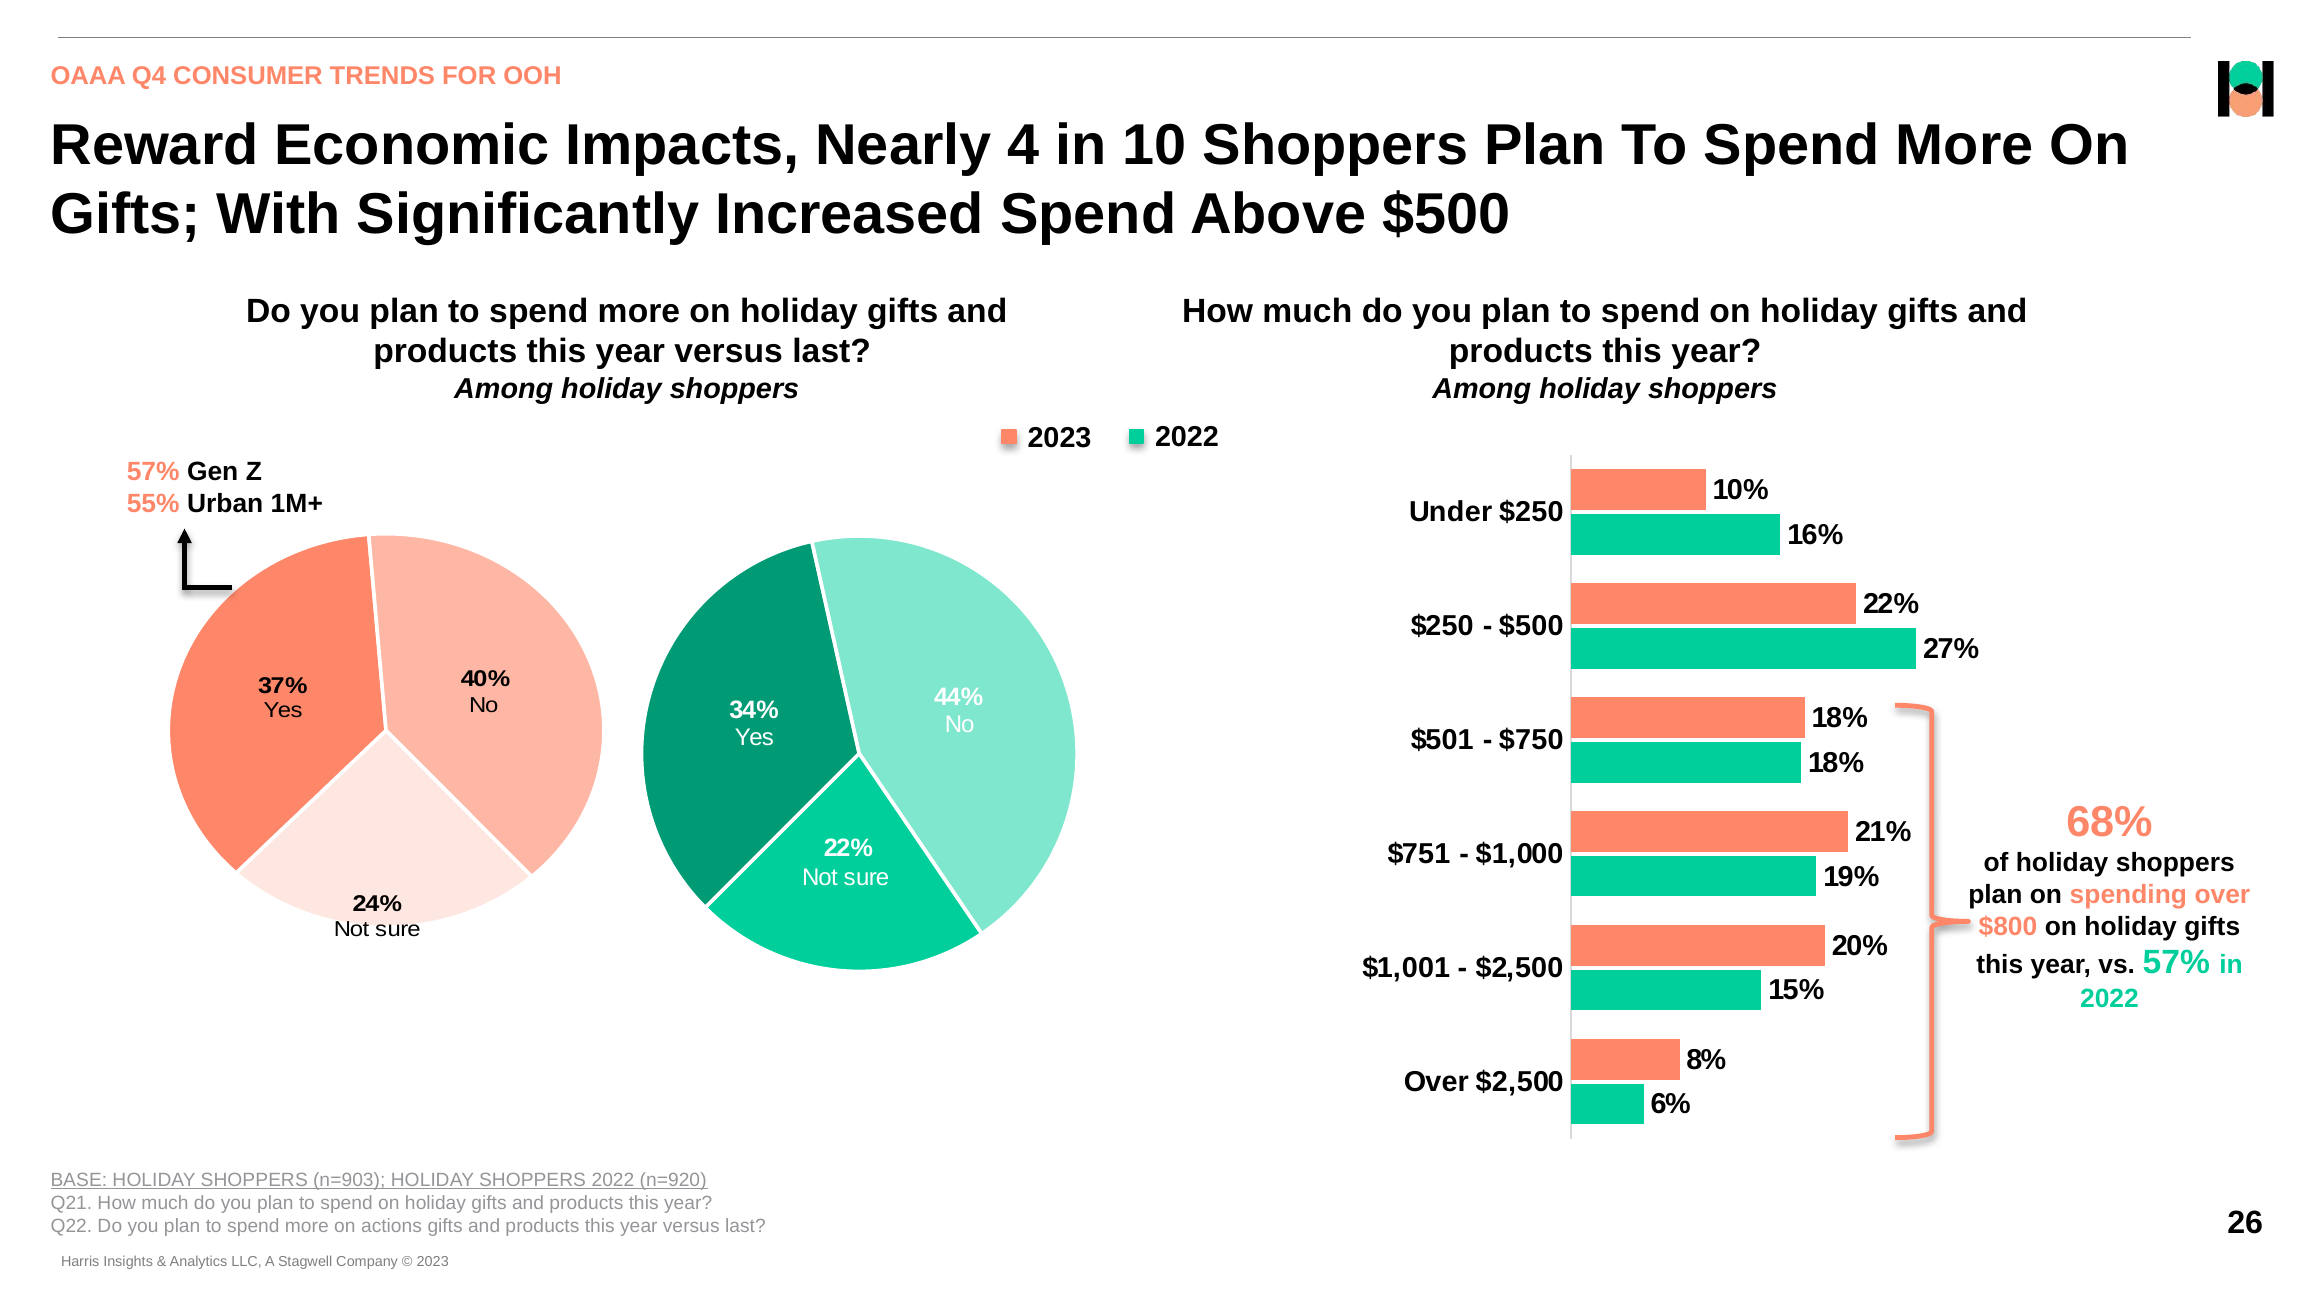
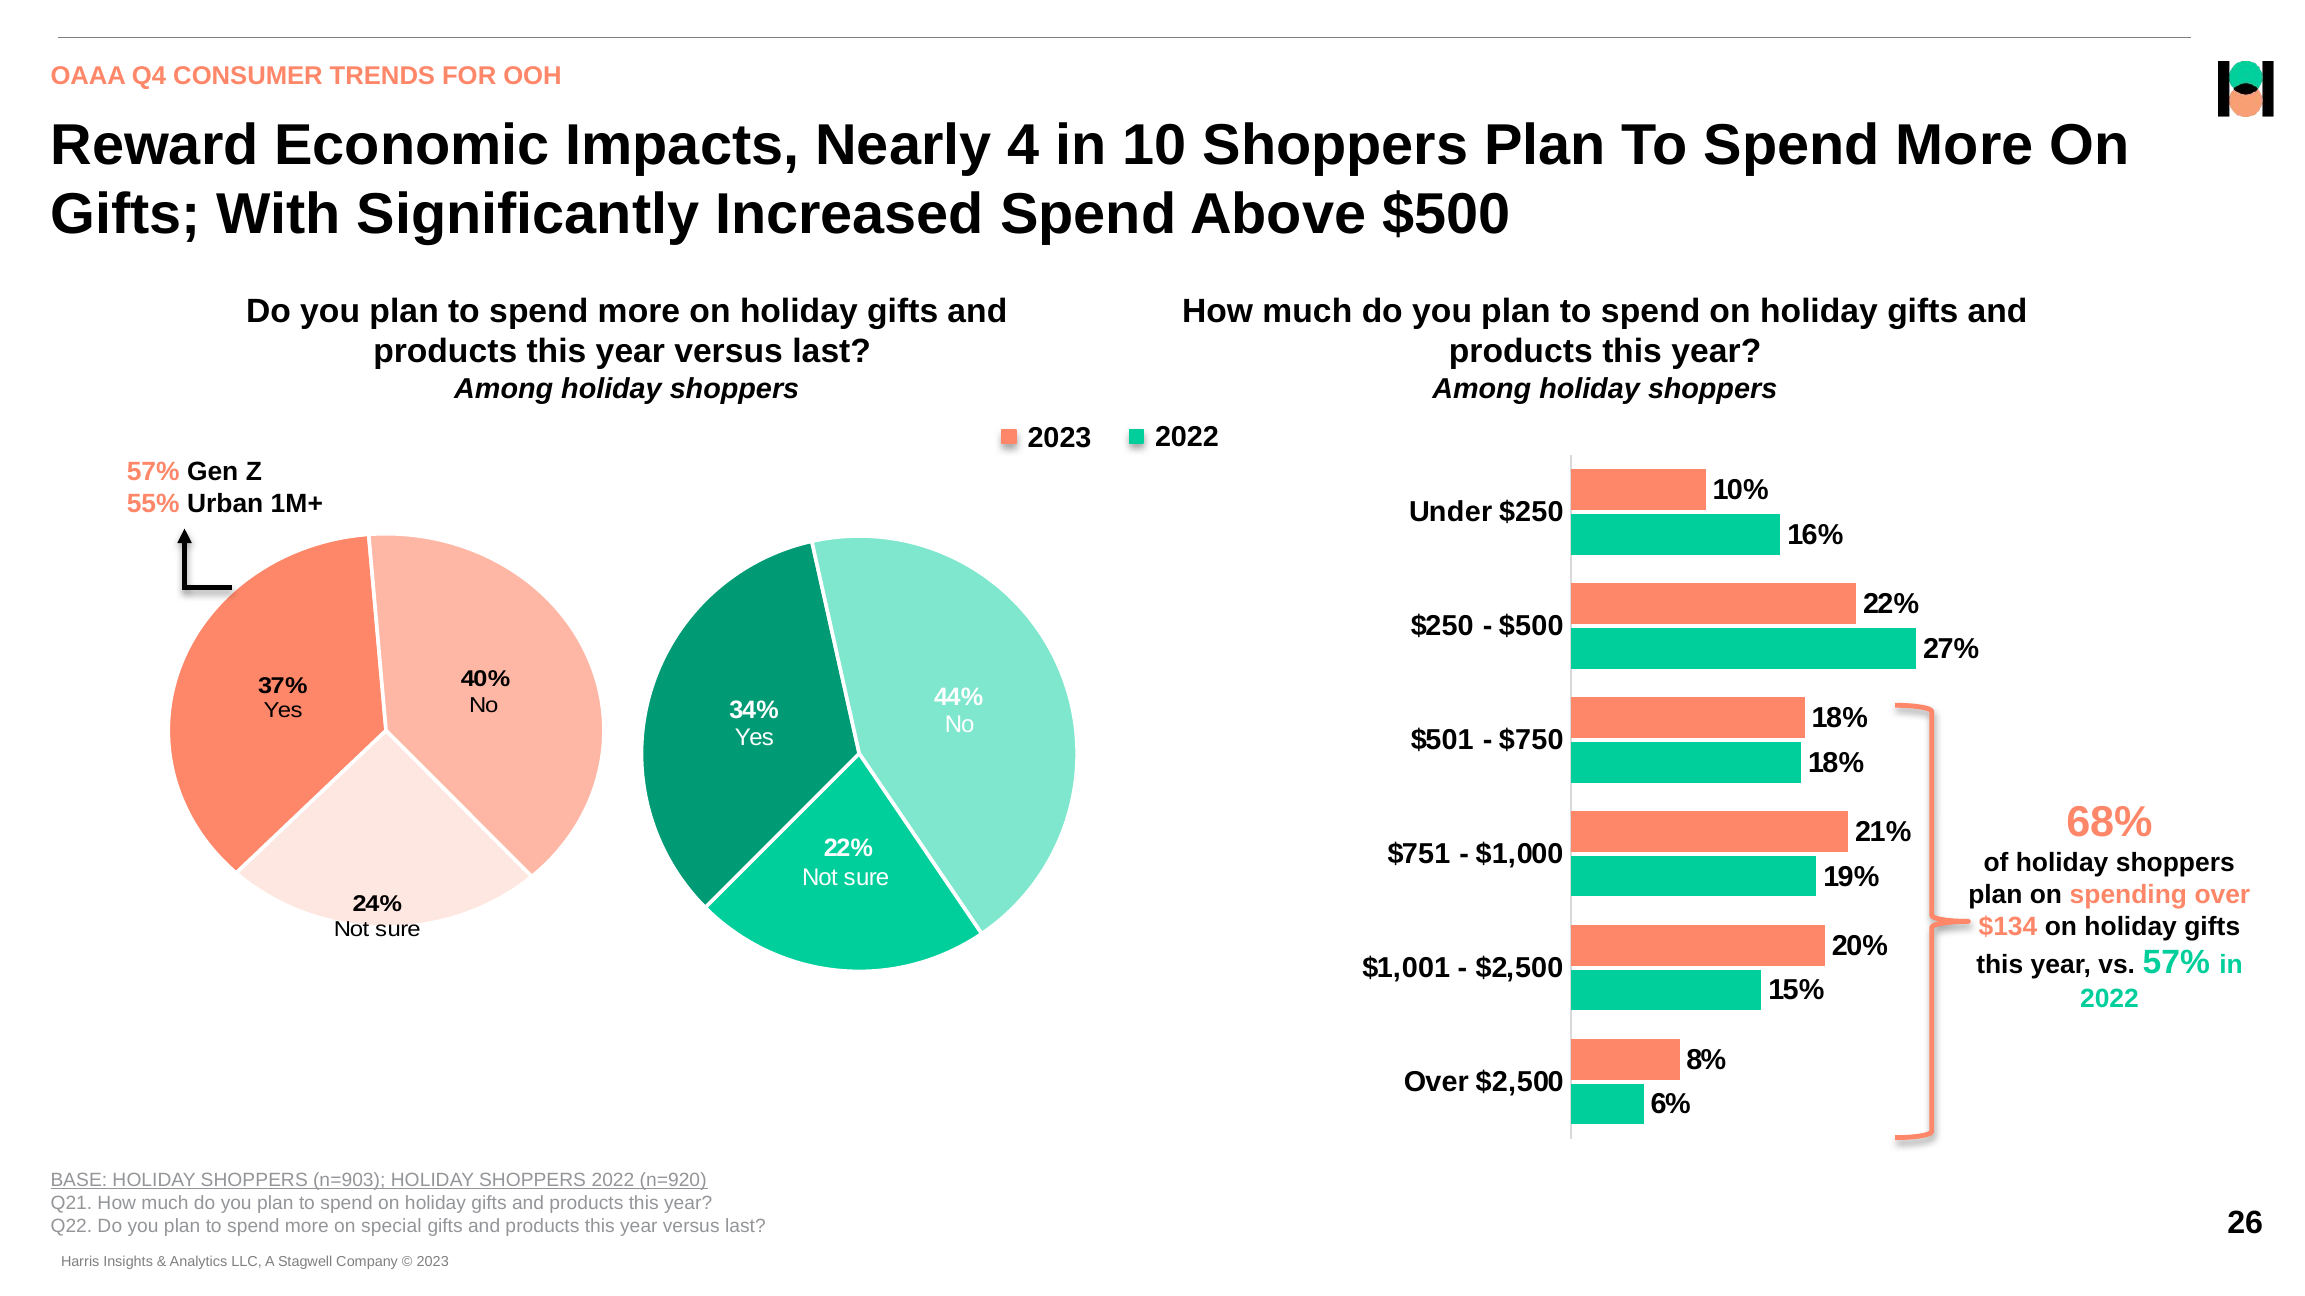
$800: $800 -> $134
actions: actions -> special
